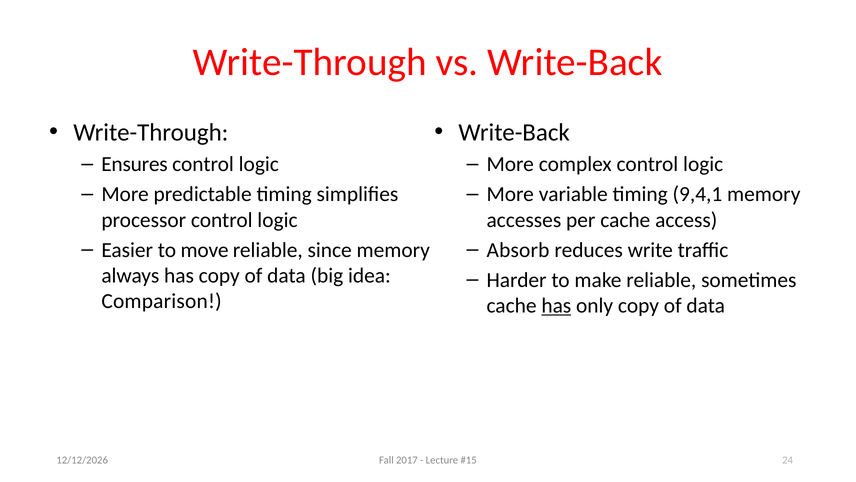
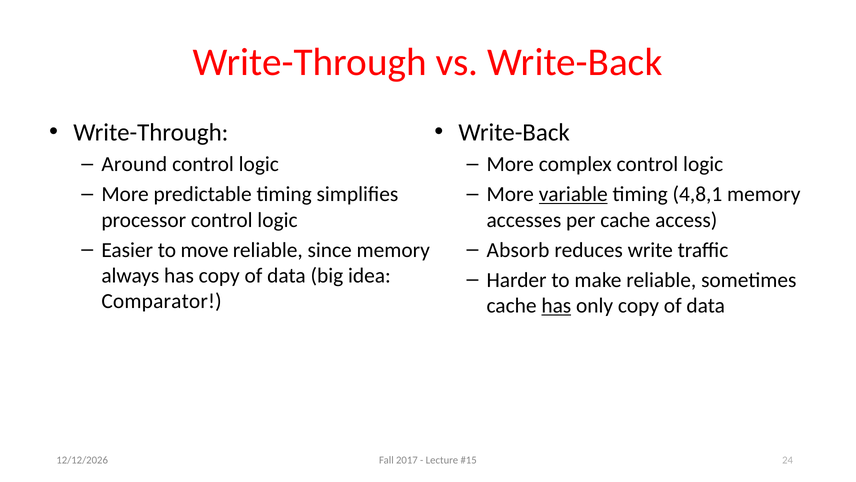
Ensures: Ensures -> Around
variable underline: none -> present
9,4,1: 9,4,1 -> 4,8,1
Comparison: Comparison -> Comparator
